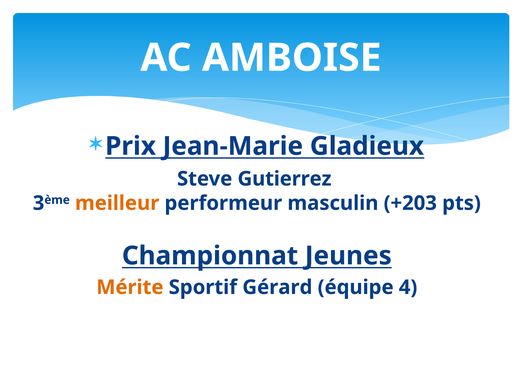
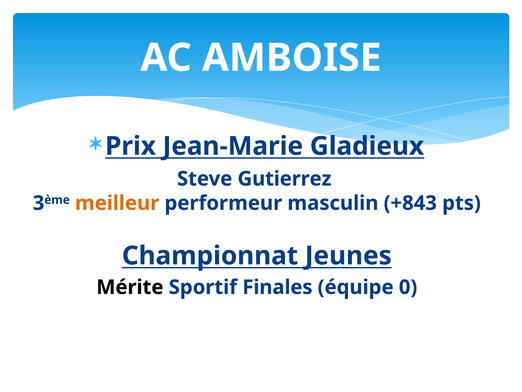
+203: +203 -> +843
Mérite colour: orange -> black
Gérard: Gérard -> Finales
4: 4 -> 0
